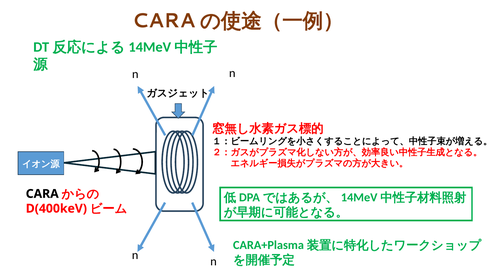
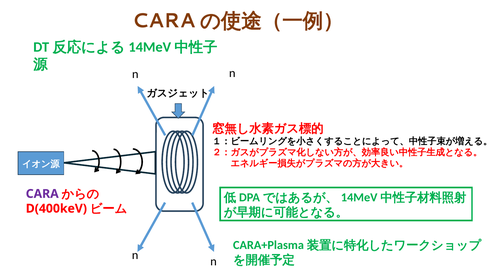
CARA at (42, 194) colour: black -> purple
